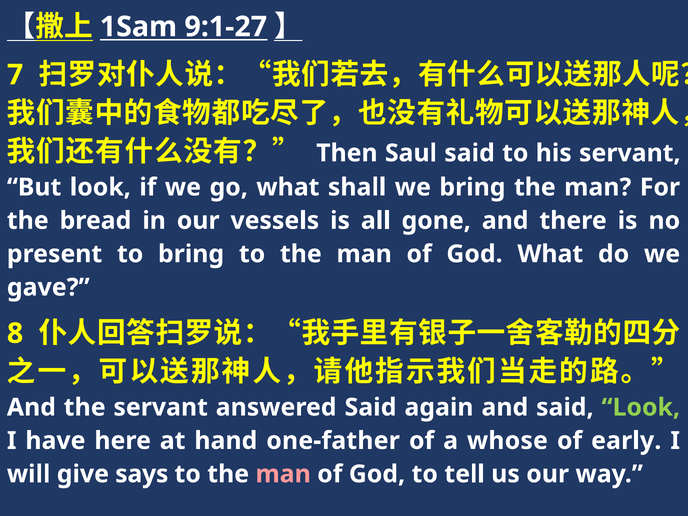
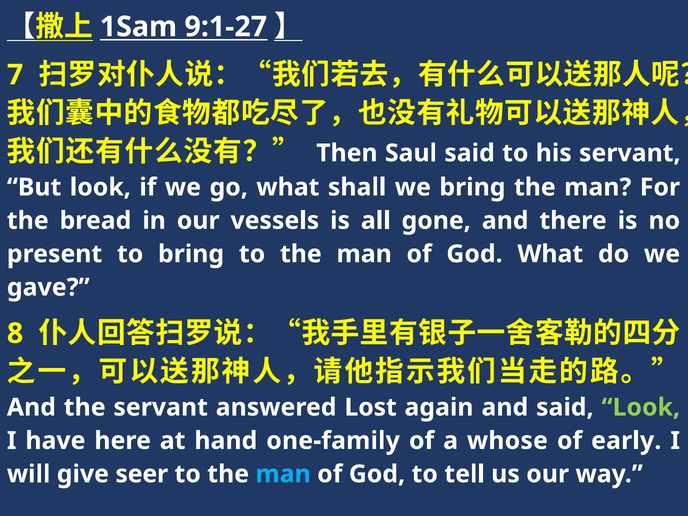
answered Said: Said -> Lost
one-father: one-father -> one-family
says: says -> seer
man at (283, 474) colour: pink -> light blue
